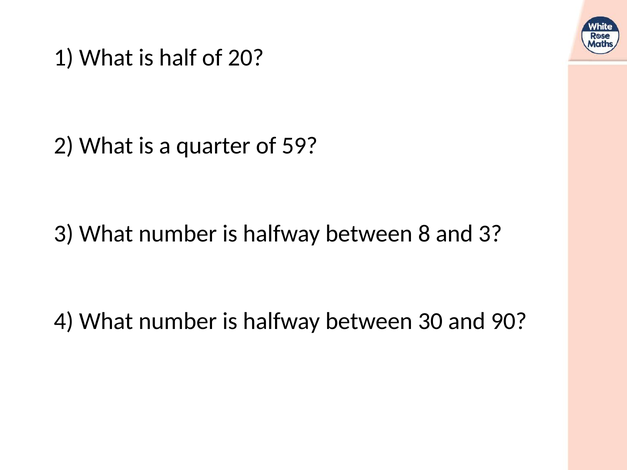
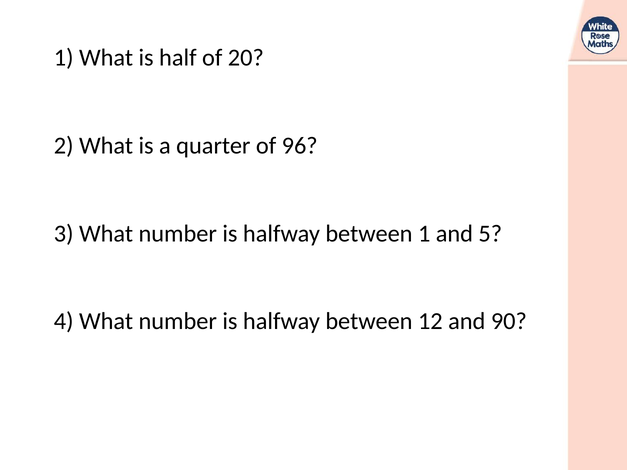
59: 59 -> 96
between 8: 8 -> 1
and 3: 3 -> 5
30: 30 -> 12
